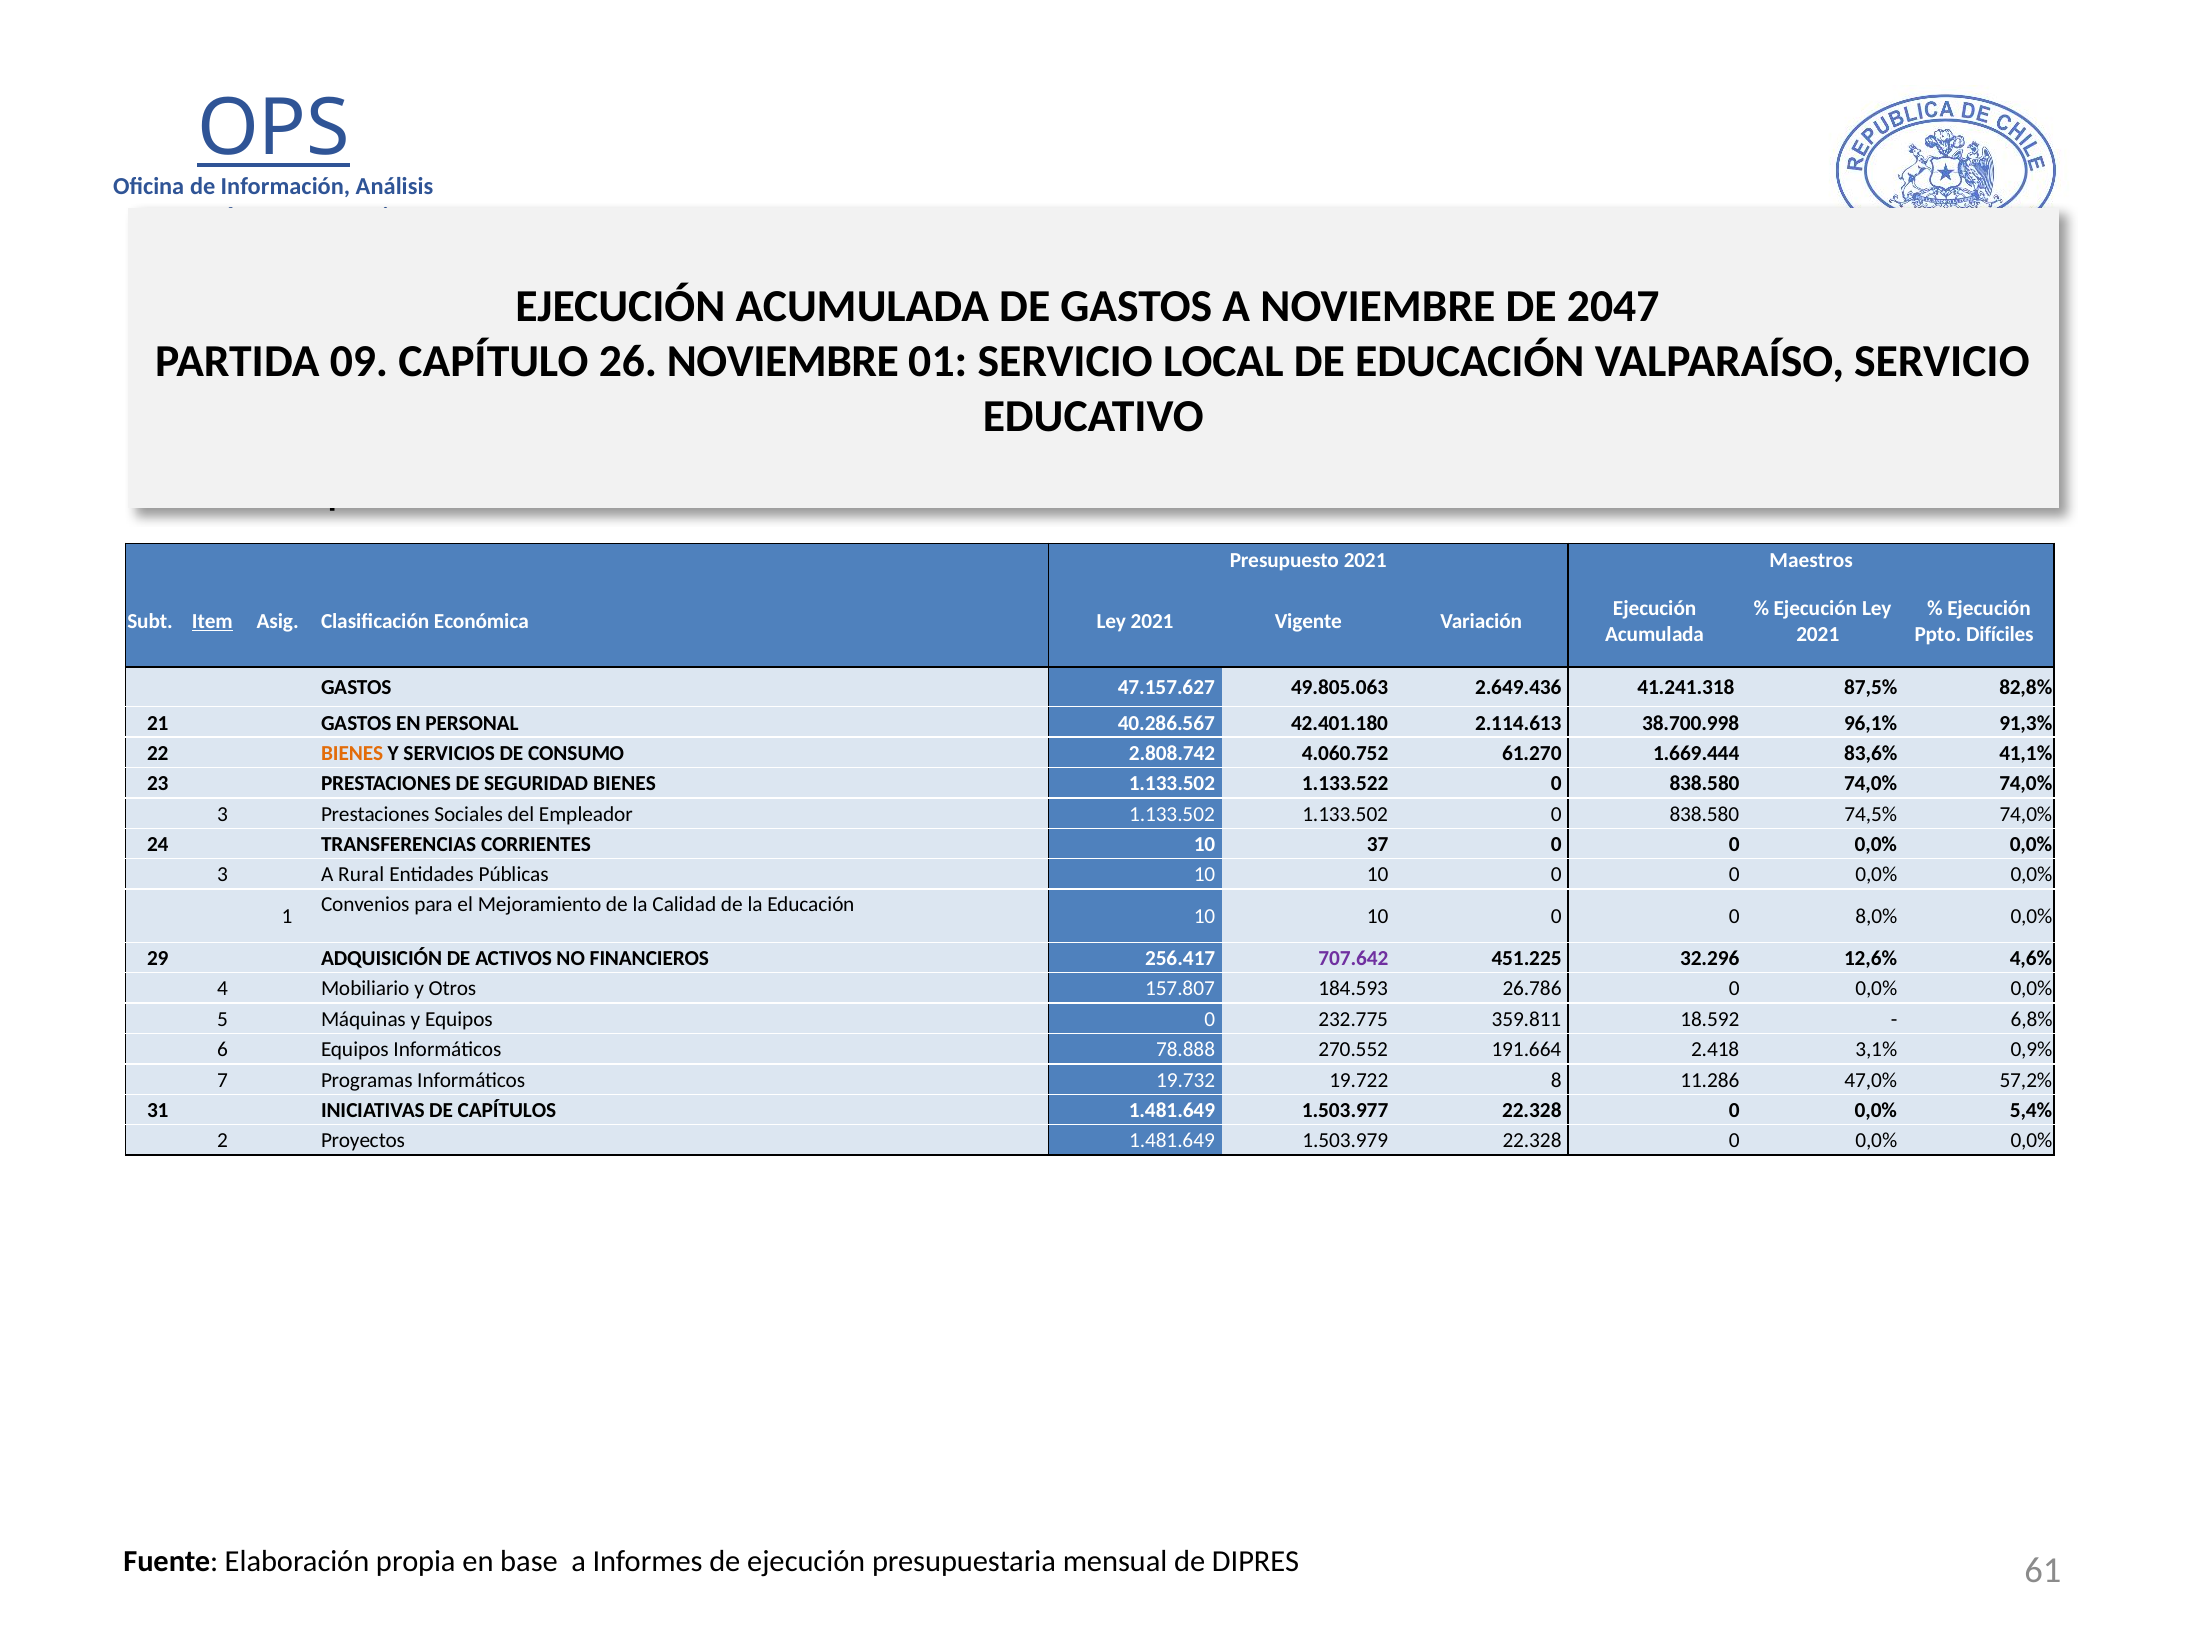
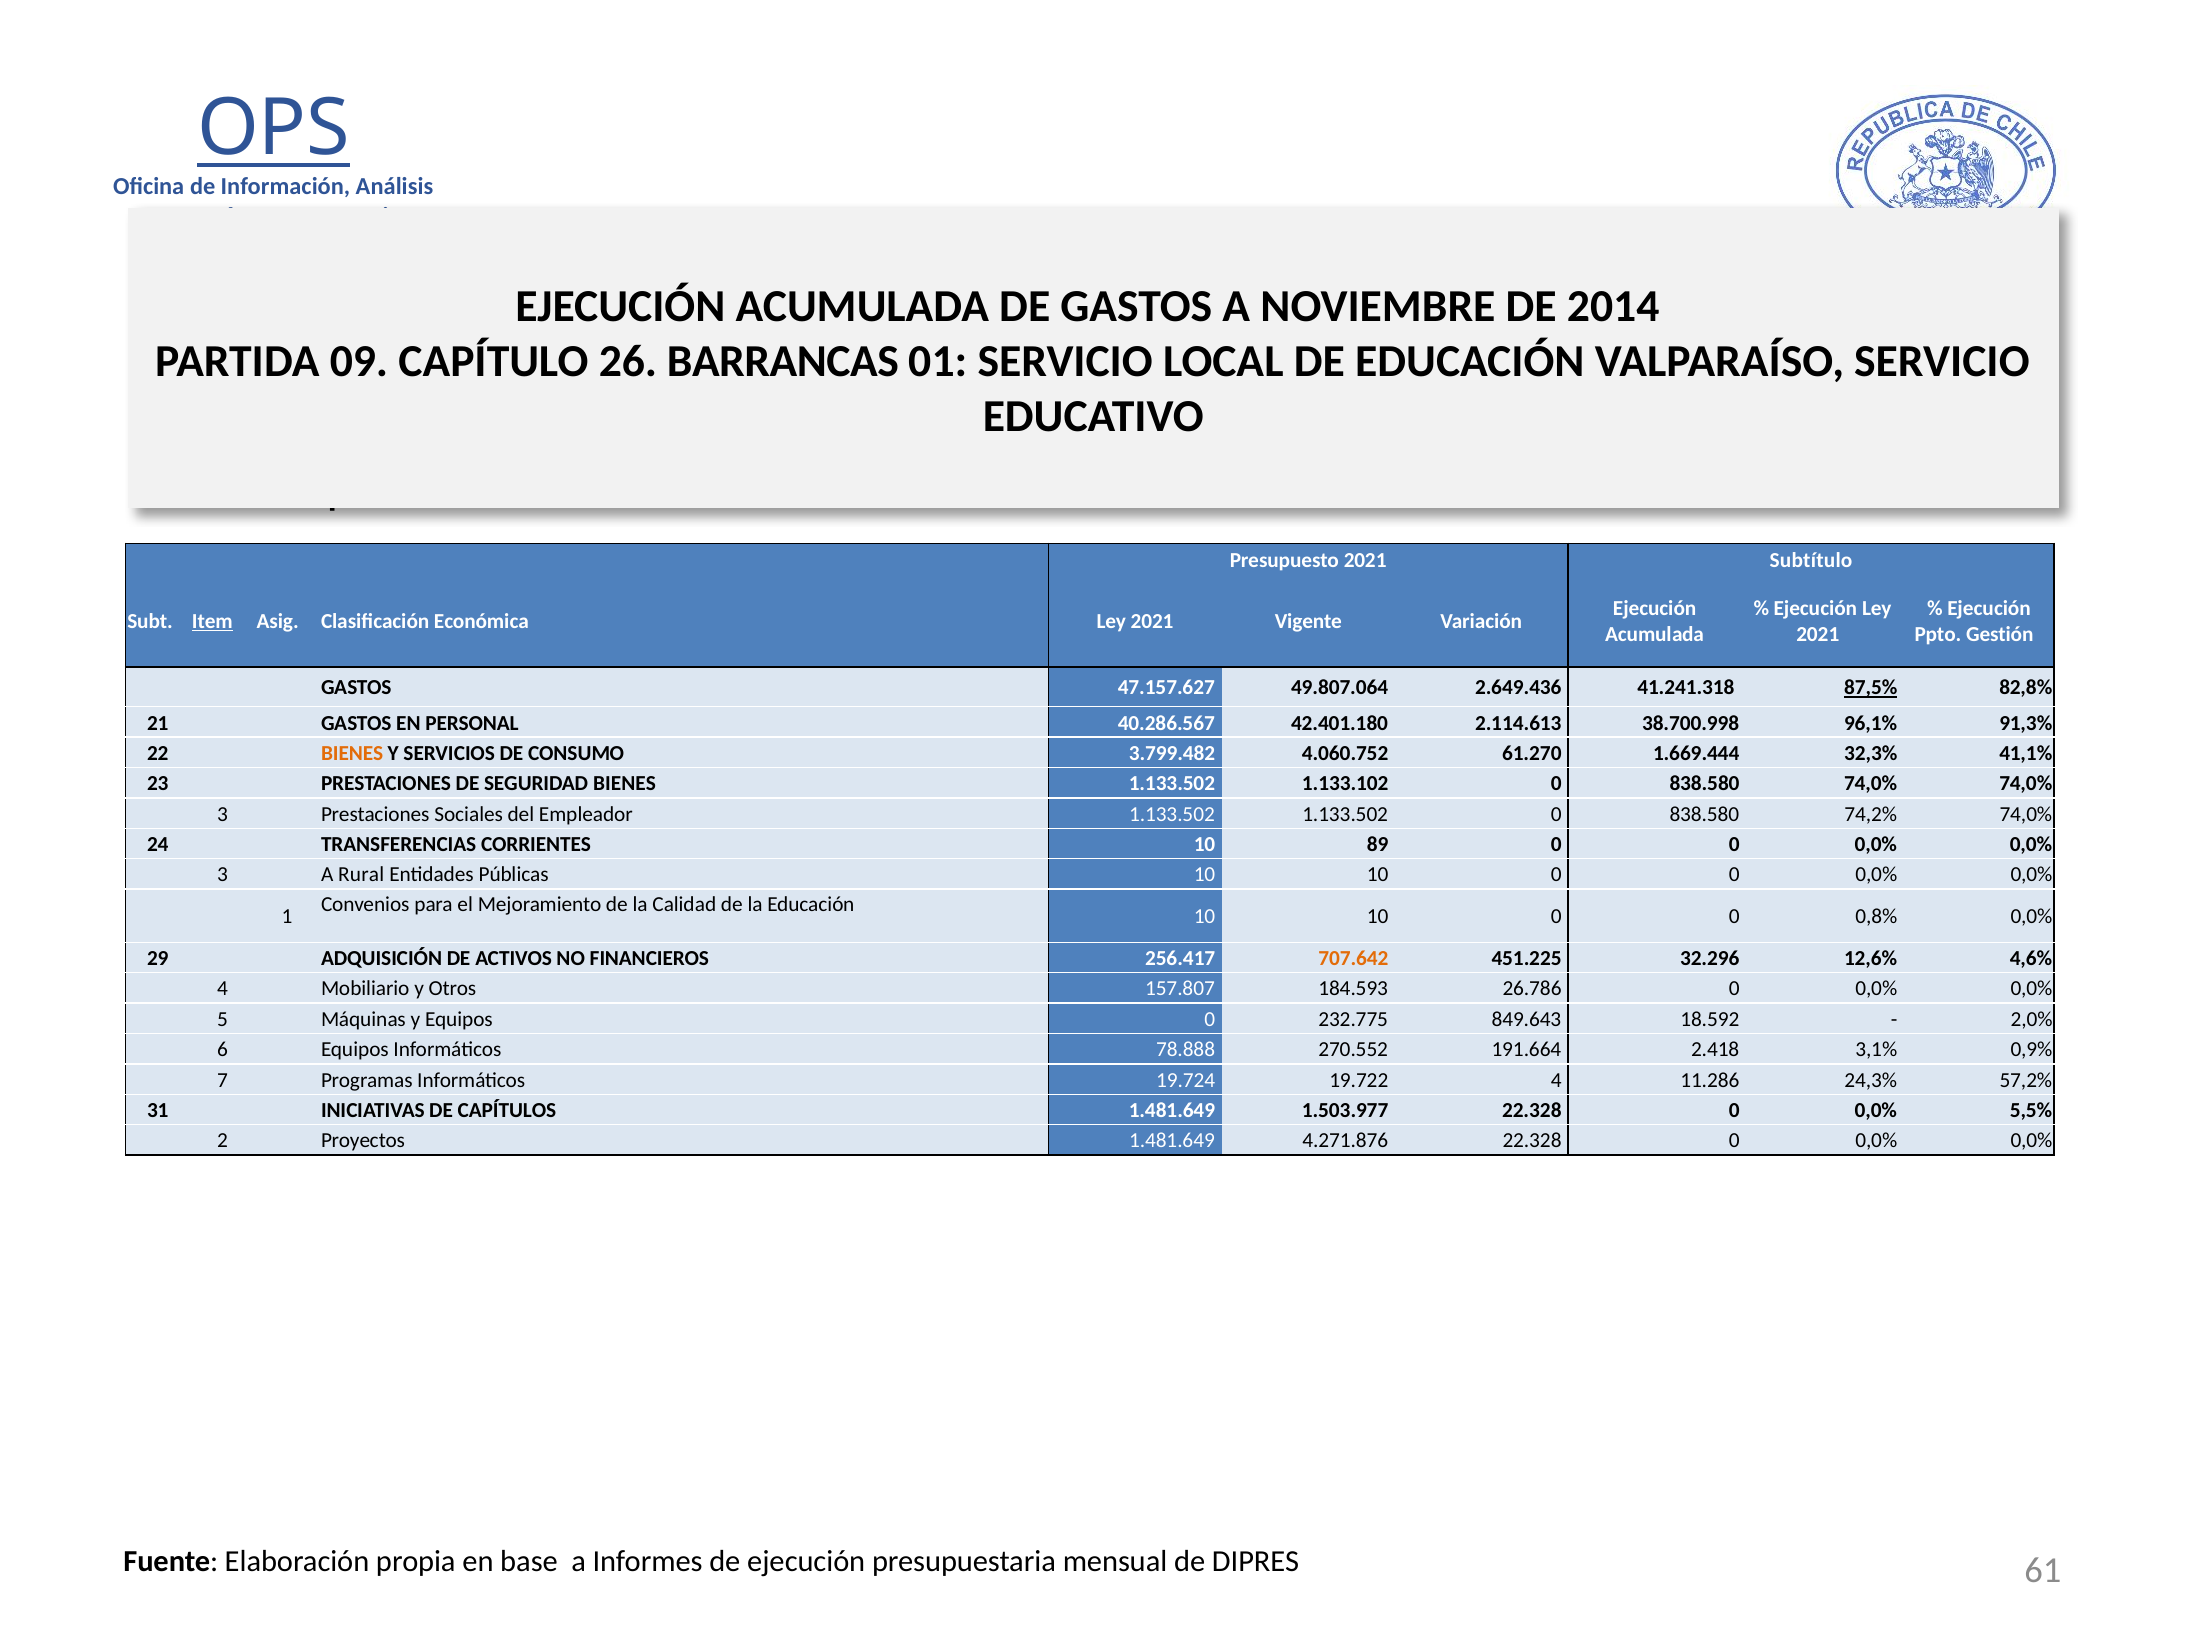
2047: 2047 -> 2014
26 NOVIEMBRE: NOVIEMBRE -> BARRANCAS
Maestros: Maestros -> Subtítulo
Difíciles: Difíciles -> Gestión
49.805.063: 49.805.063 -> 49.807.064
87,5% underline: none -> present
2.808.742: 2.808.742 -> 3.799.482
83,6%: 83,6% -> 32,3%
1.133.522: 1.133.522 -> 1.133.102
74,5%: 74,5% -> 74,2%
37: 37 -> 89
8,0%: 8,0% -> 0,8%
707.642 colour: purple -> orange
359.811: 359.811 -> 849.643
6,8%: 6,8% -> 2,0%
19.732: 19.732 -> 19.724
19.722 8: 8 -> 4
47,0%: 47,0% -> 24,3%
5,4%: 5,4% -> 5,5%
1.503.979: 1.503.979 -> 4.271.876
